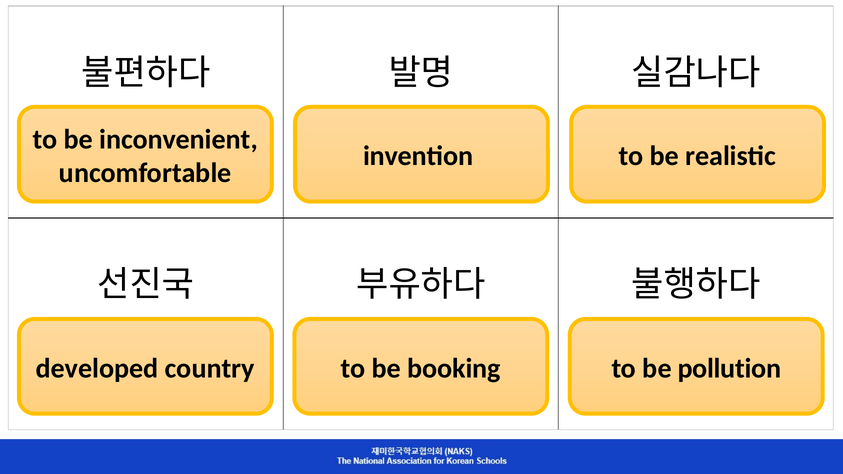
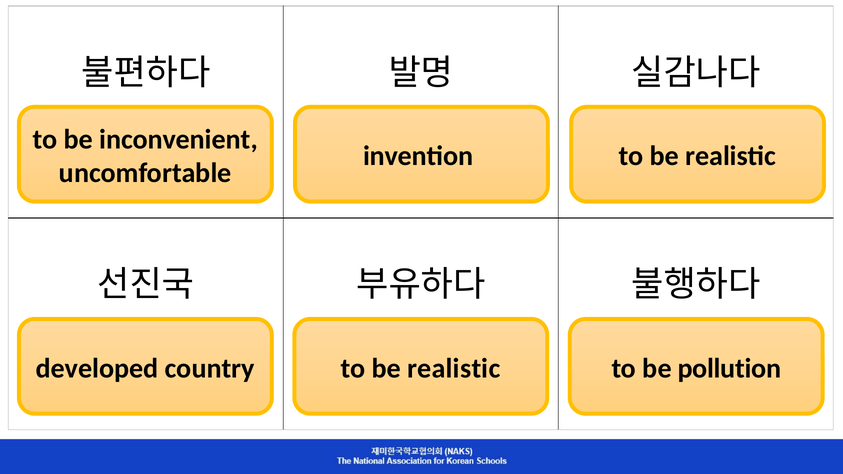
booking at (454, 368): booking -> realistic
